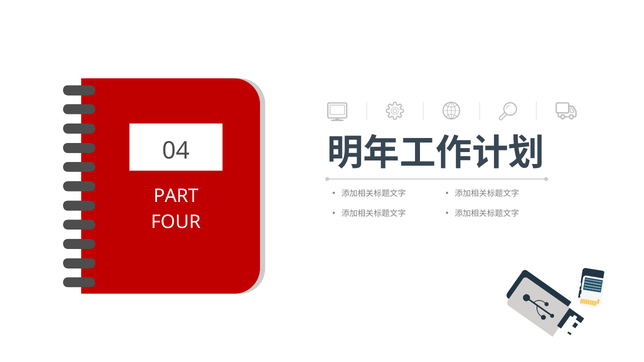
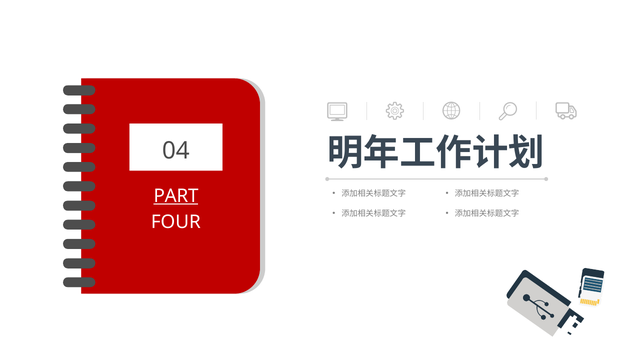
PART underline: none -> present
